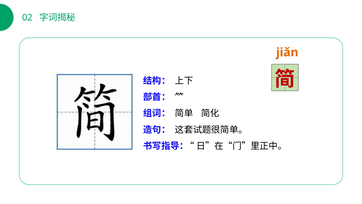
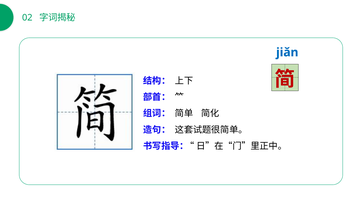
jiǎn colour: orange -> blue
